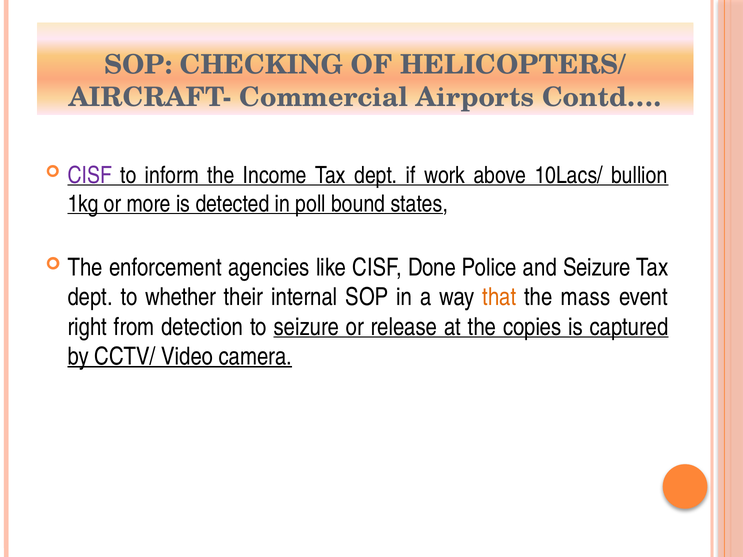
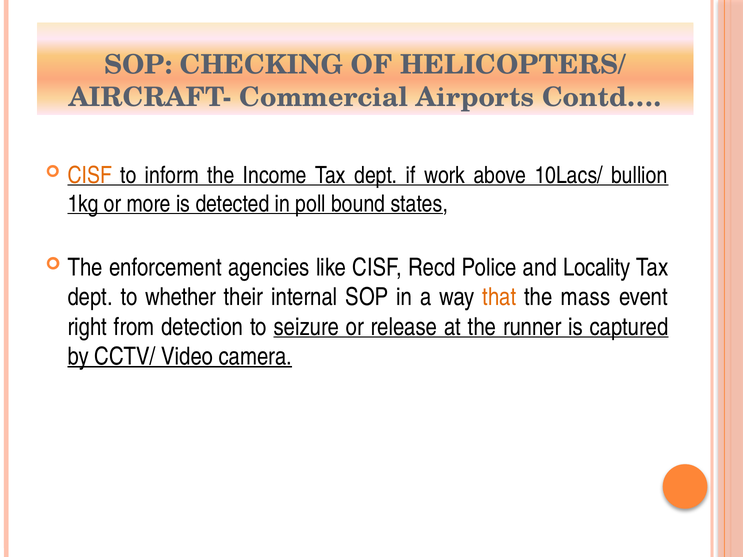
CISF at (90, 175) colour: purple -> orange
Done: Done -> Recd
and Seizure: Seizure -> Locality
copies: copies -> runner
